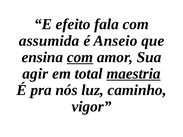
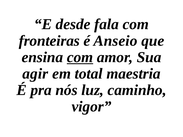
efeito: efeito -> desde
assumida: assumida -> fronteiras
maestria underline: present -> none
